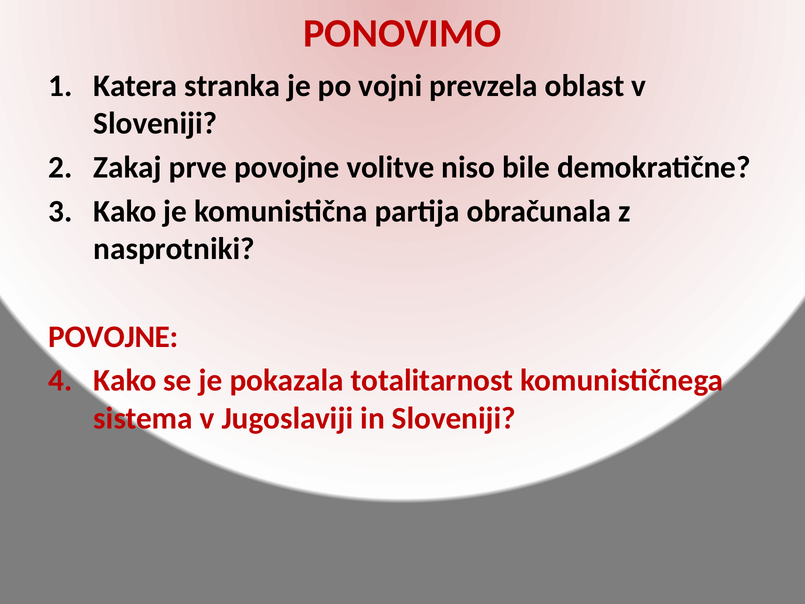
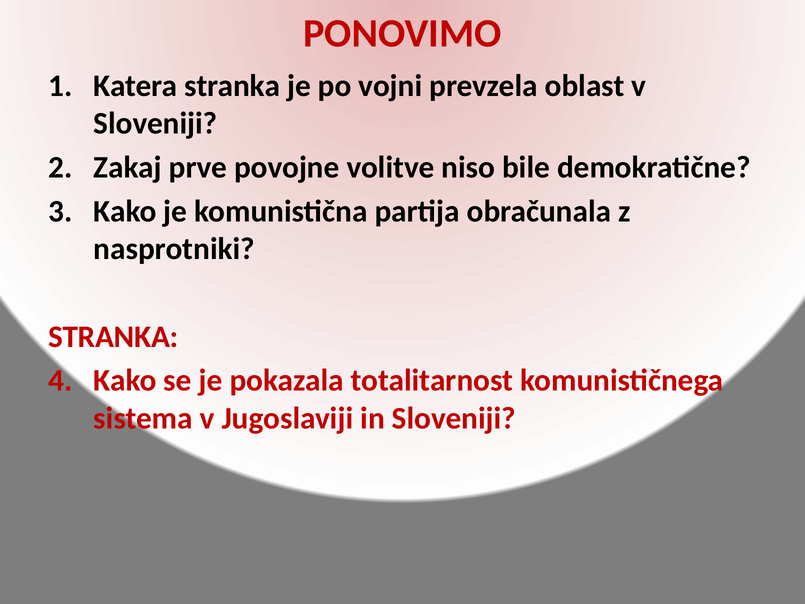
POVOJNE at (113, 337): POVOJNE -> STRANKA
